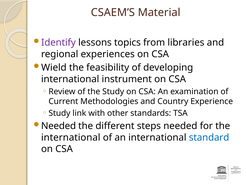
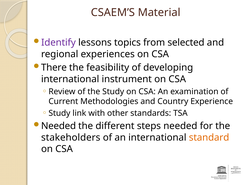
libraries: libraries -> selected
Wield: Wield -> There
international at (71, 138): international -> stakeholders
standard colour: blue -> orange
